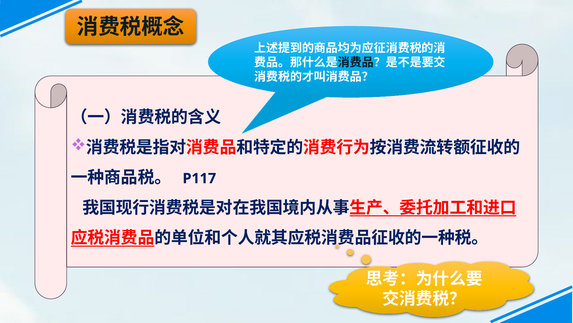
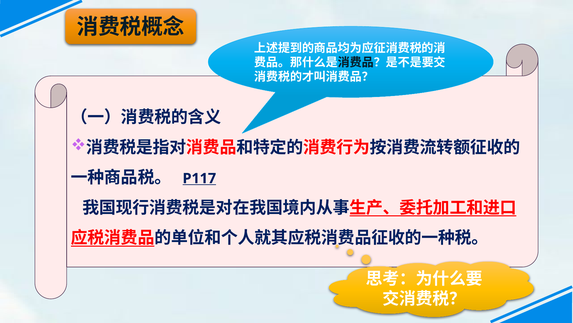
P117 underline: none -> present
